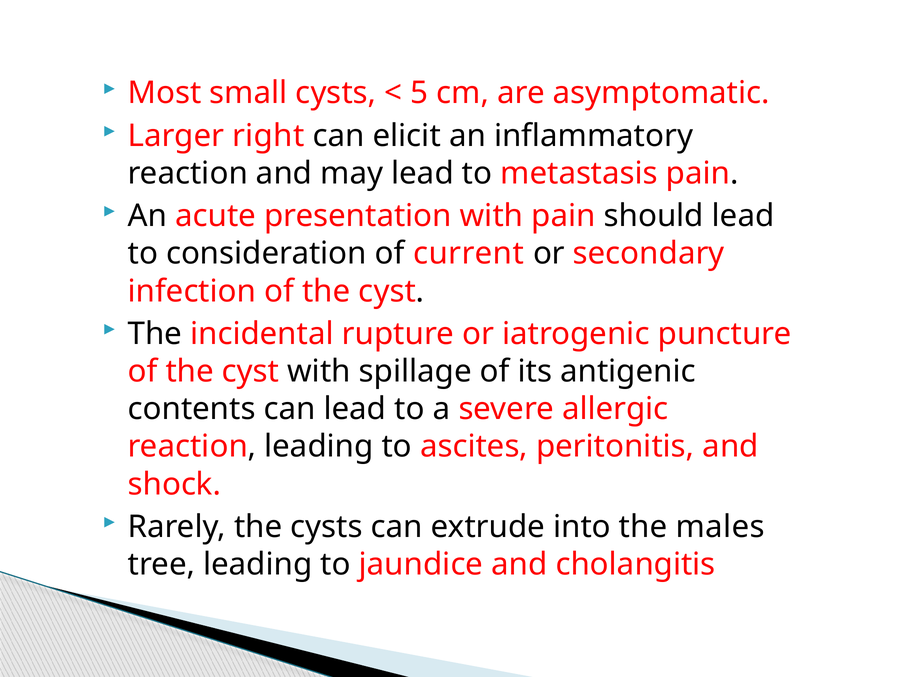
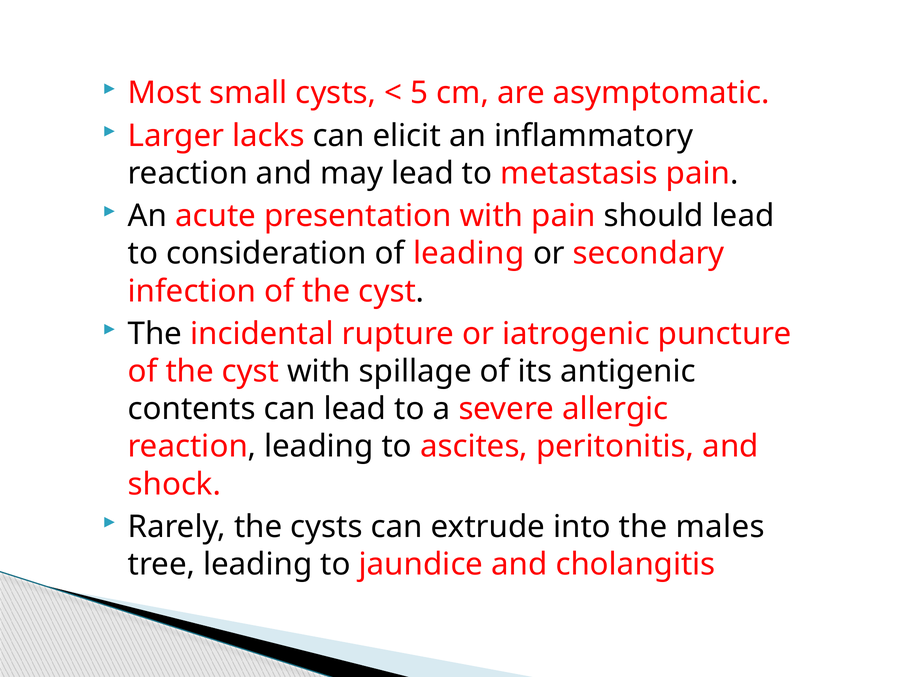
right: right -> lacks
of current: current -> leading
